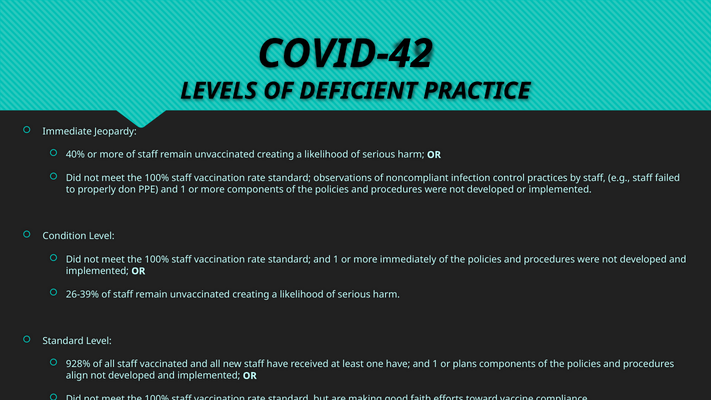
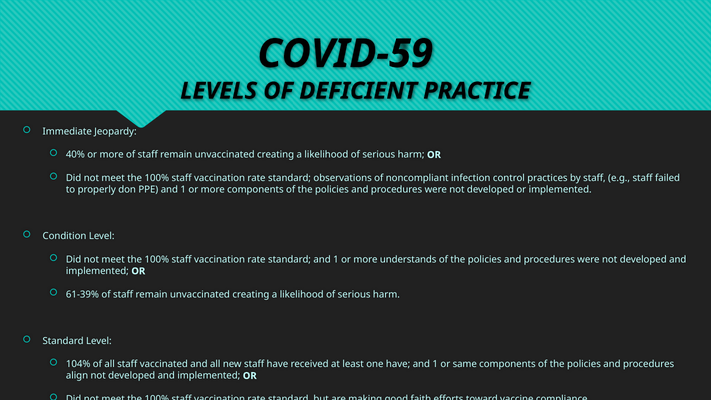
COVID-42: COVID-42 -> COVID-59
immediately: immediately -> understands
26-39%: 26-39% -> 61-39%
928%: 928% -> 104%
plans: plans -> same
